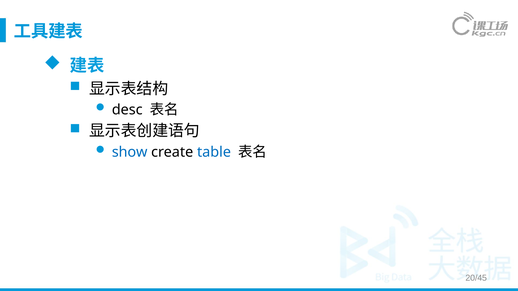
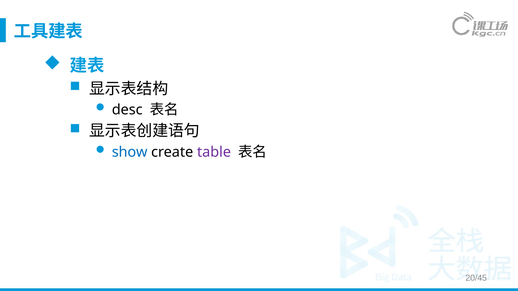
table colour: blue -> purple
